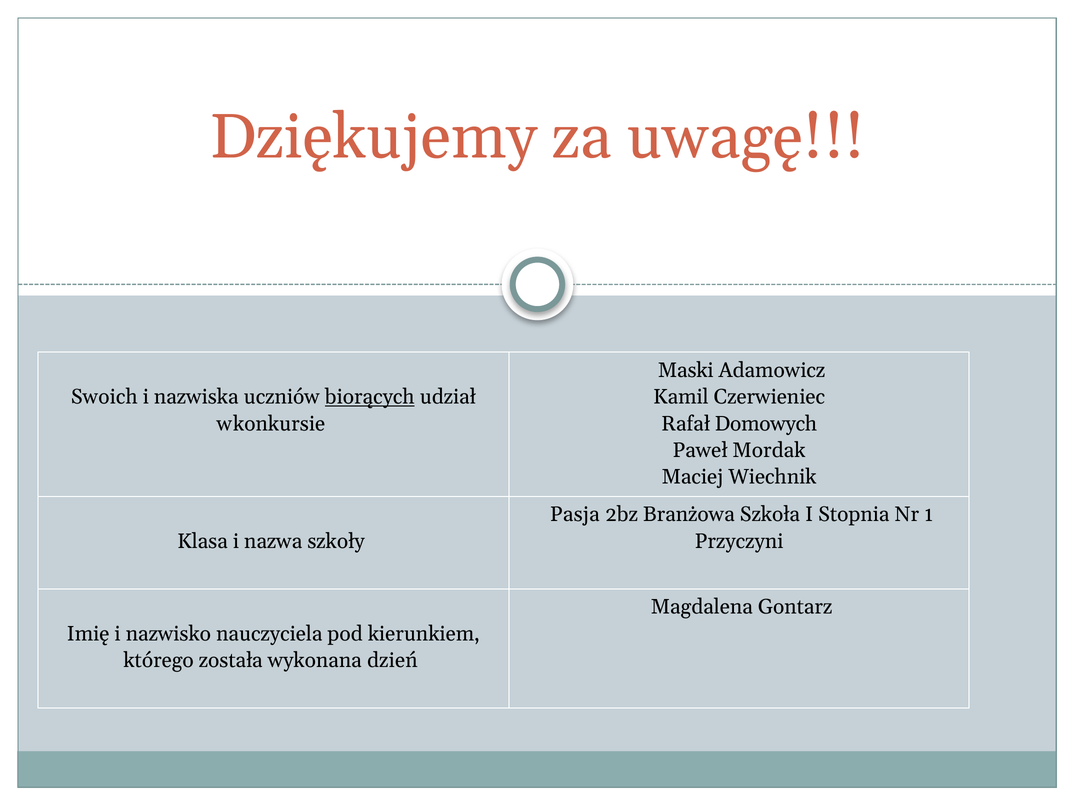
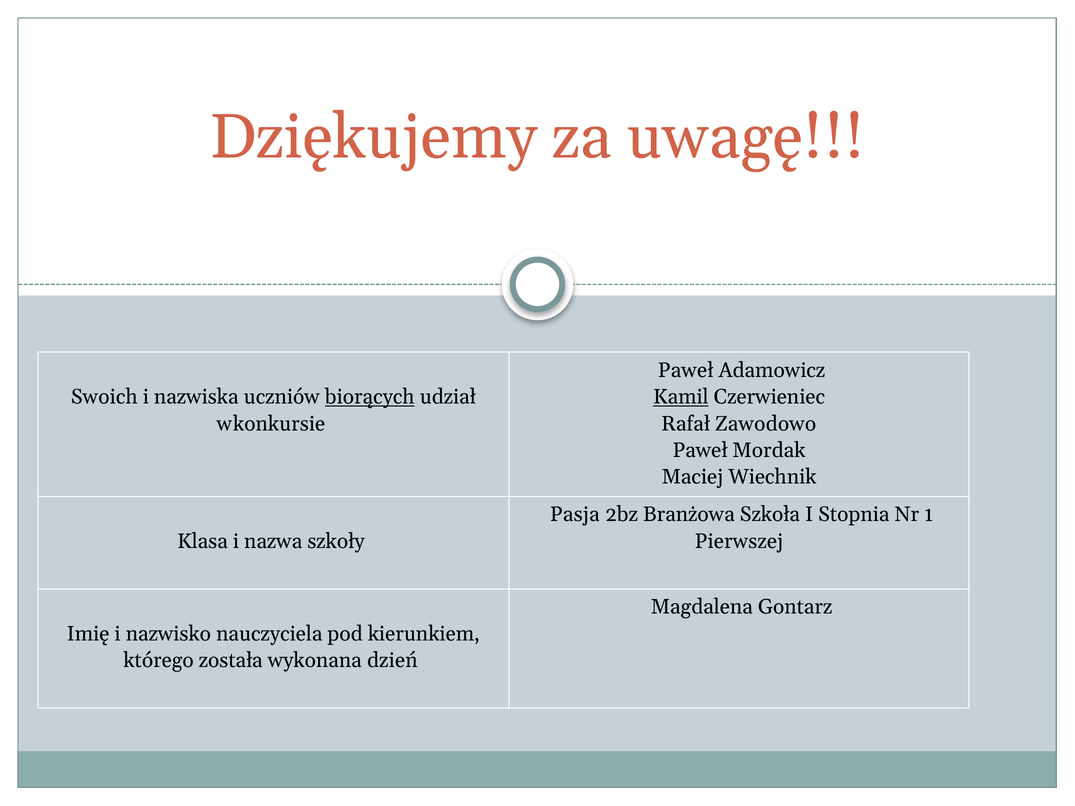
Maski at (686, 370): Maski -> Paweł
Kamil underline: none -> present
Domowych: Domowych -> Zawodowo
Przyczyni: Przyczyni -> Pierwszej
